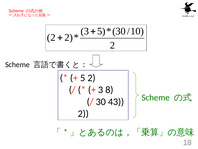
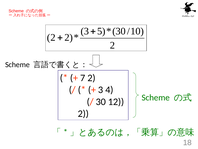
5 at (83, 78): 5 -> 7
8: 8 -> 4
43: 43 -> 12
